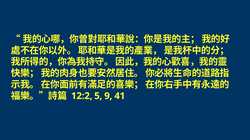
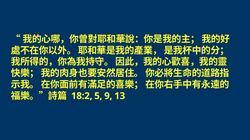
12:2: 12:2 -> 18:2
41: 41 -> 13
